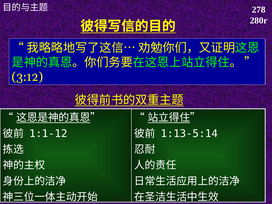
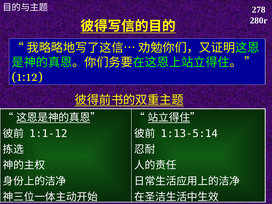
3:12: 3:12 -> 1:12
